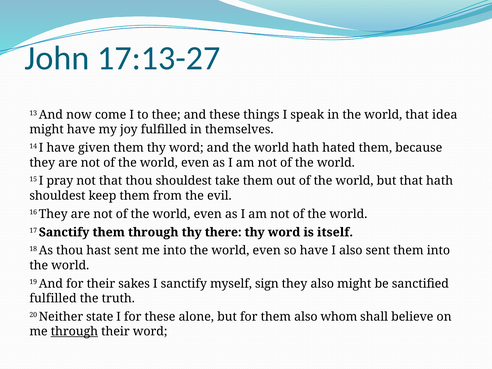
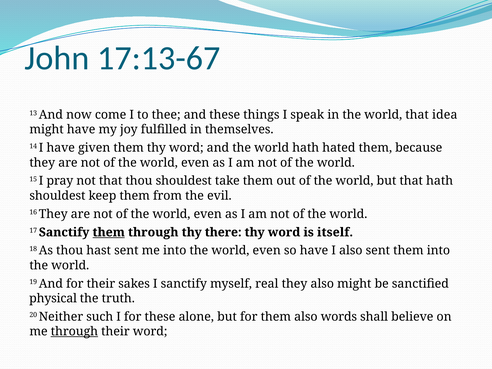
17:13-27: 17:13-27 -> 17:13-67
them at (109, 232) underline: none -> present
sign: sign -> real
fulfilled at (53, 298): fulfilled -> physical
state: state -> such
whom: whom -> words
